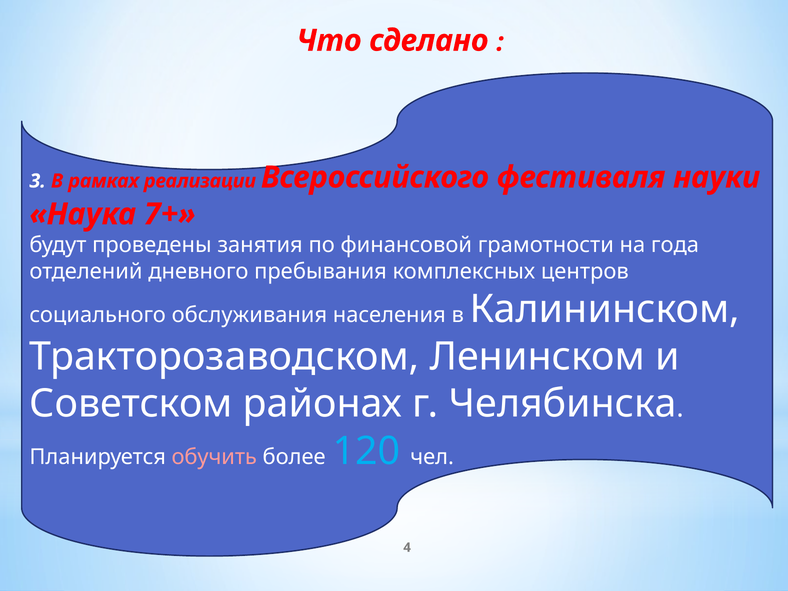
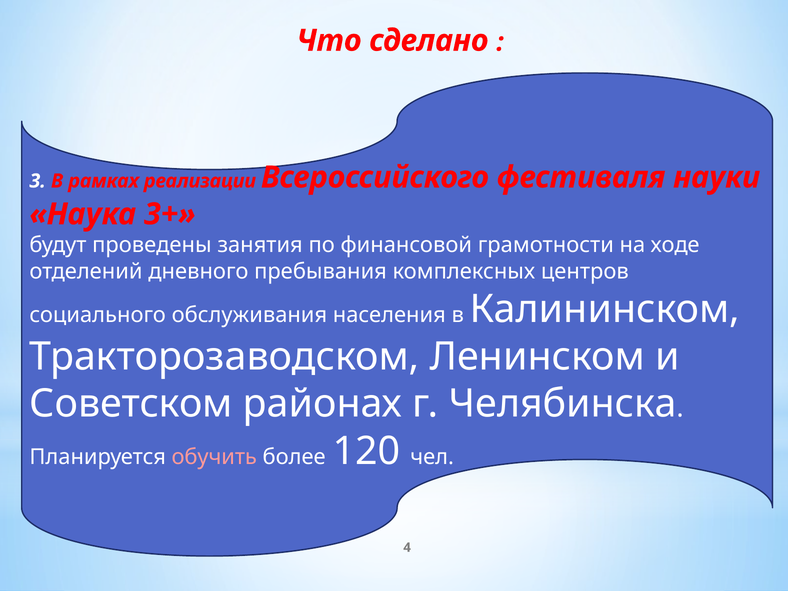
7+: 7+ -> 3+
года: года -> ходе
120 colour: light blue -> white
